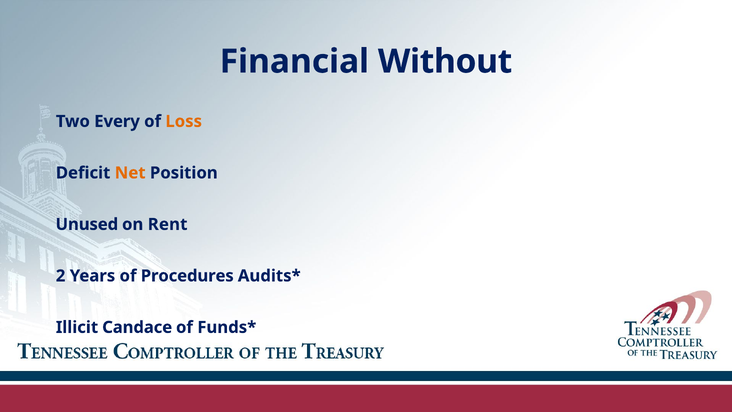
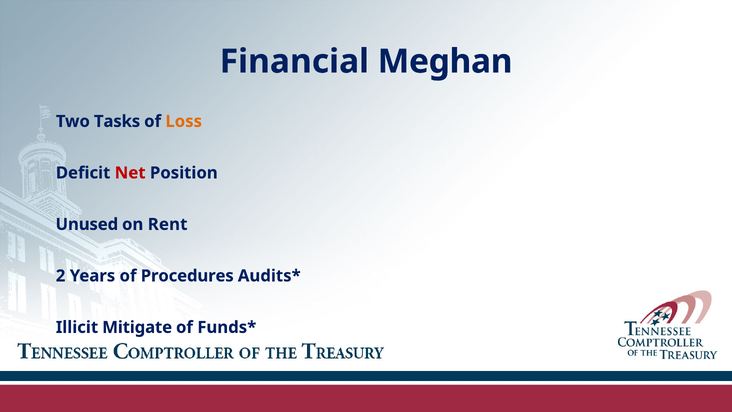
Without: Without -> Meghan
Every: Every -> Tasks
Net colour: orange -> red
Candace: Candace -> Mitigate
